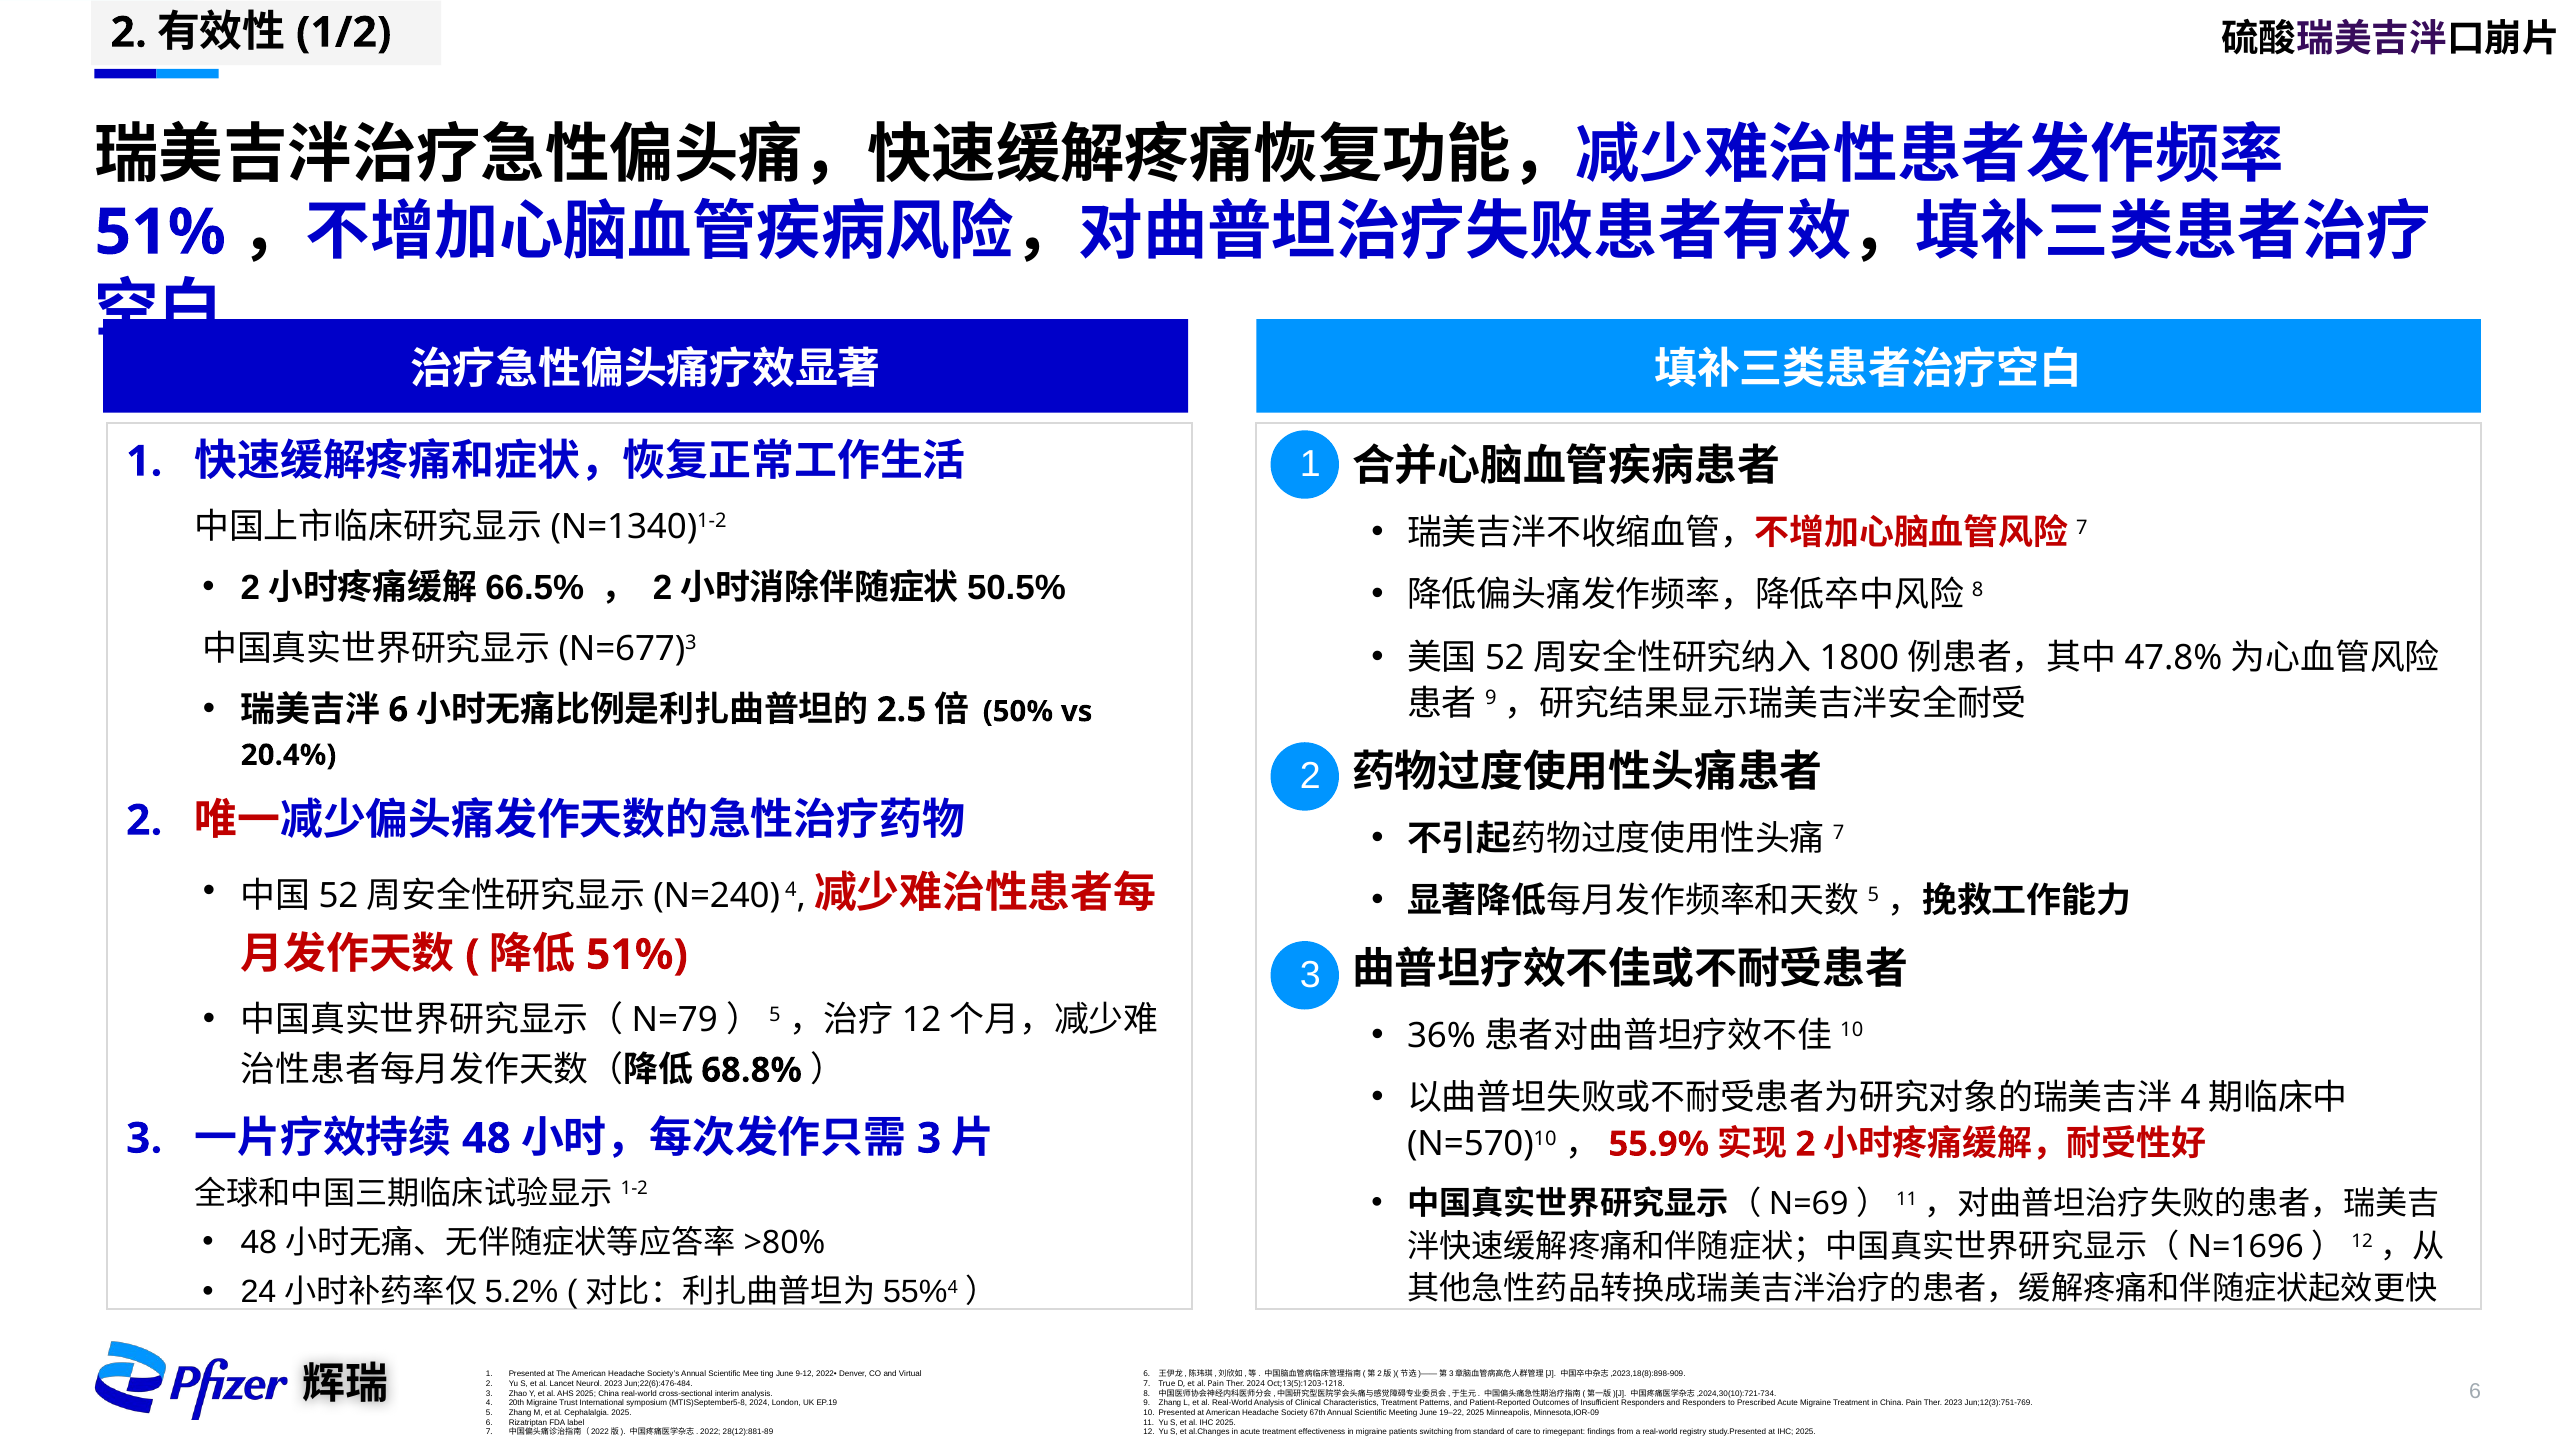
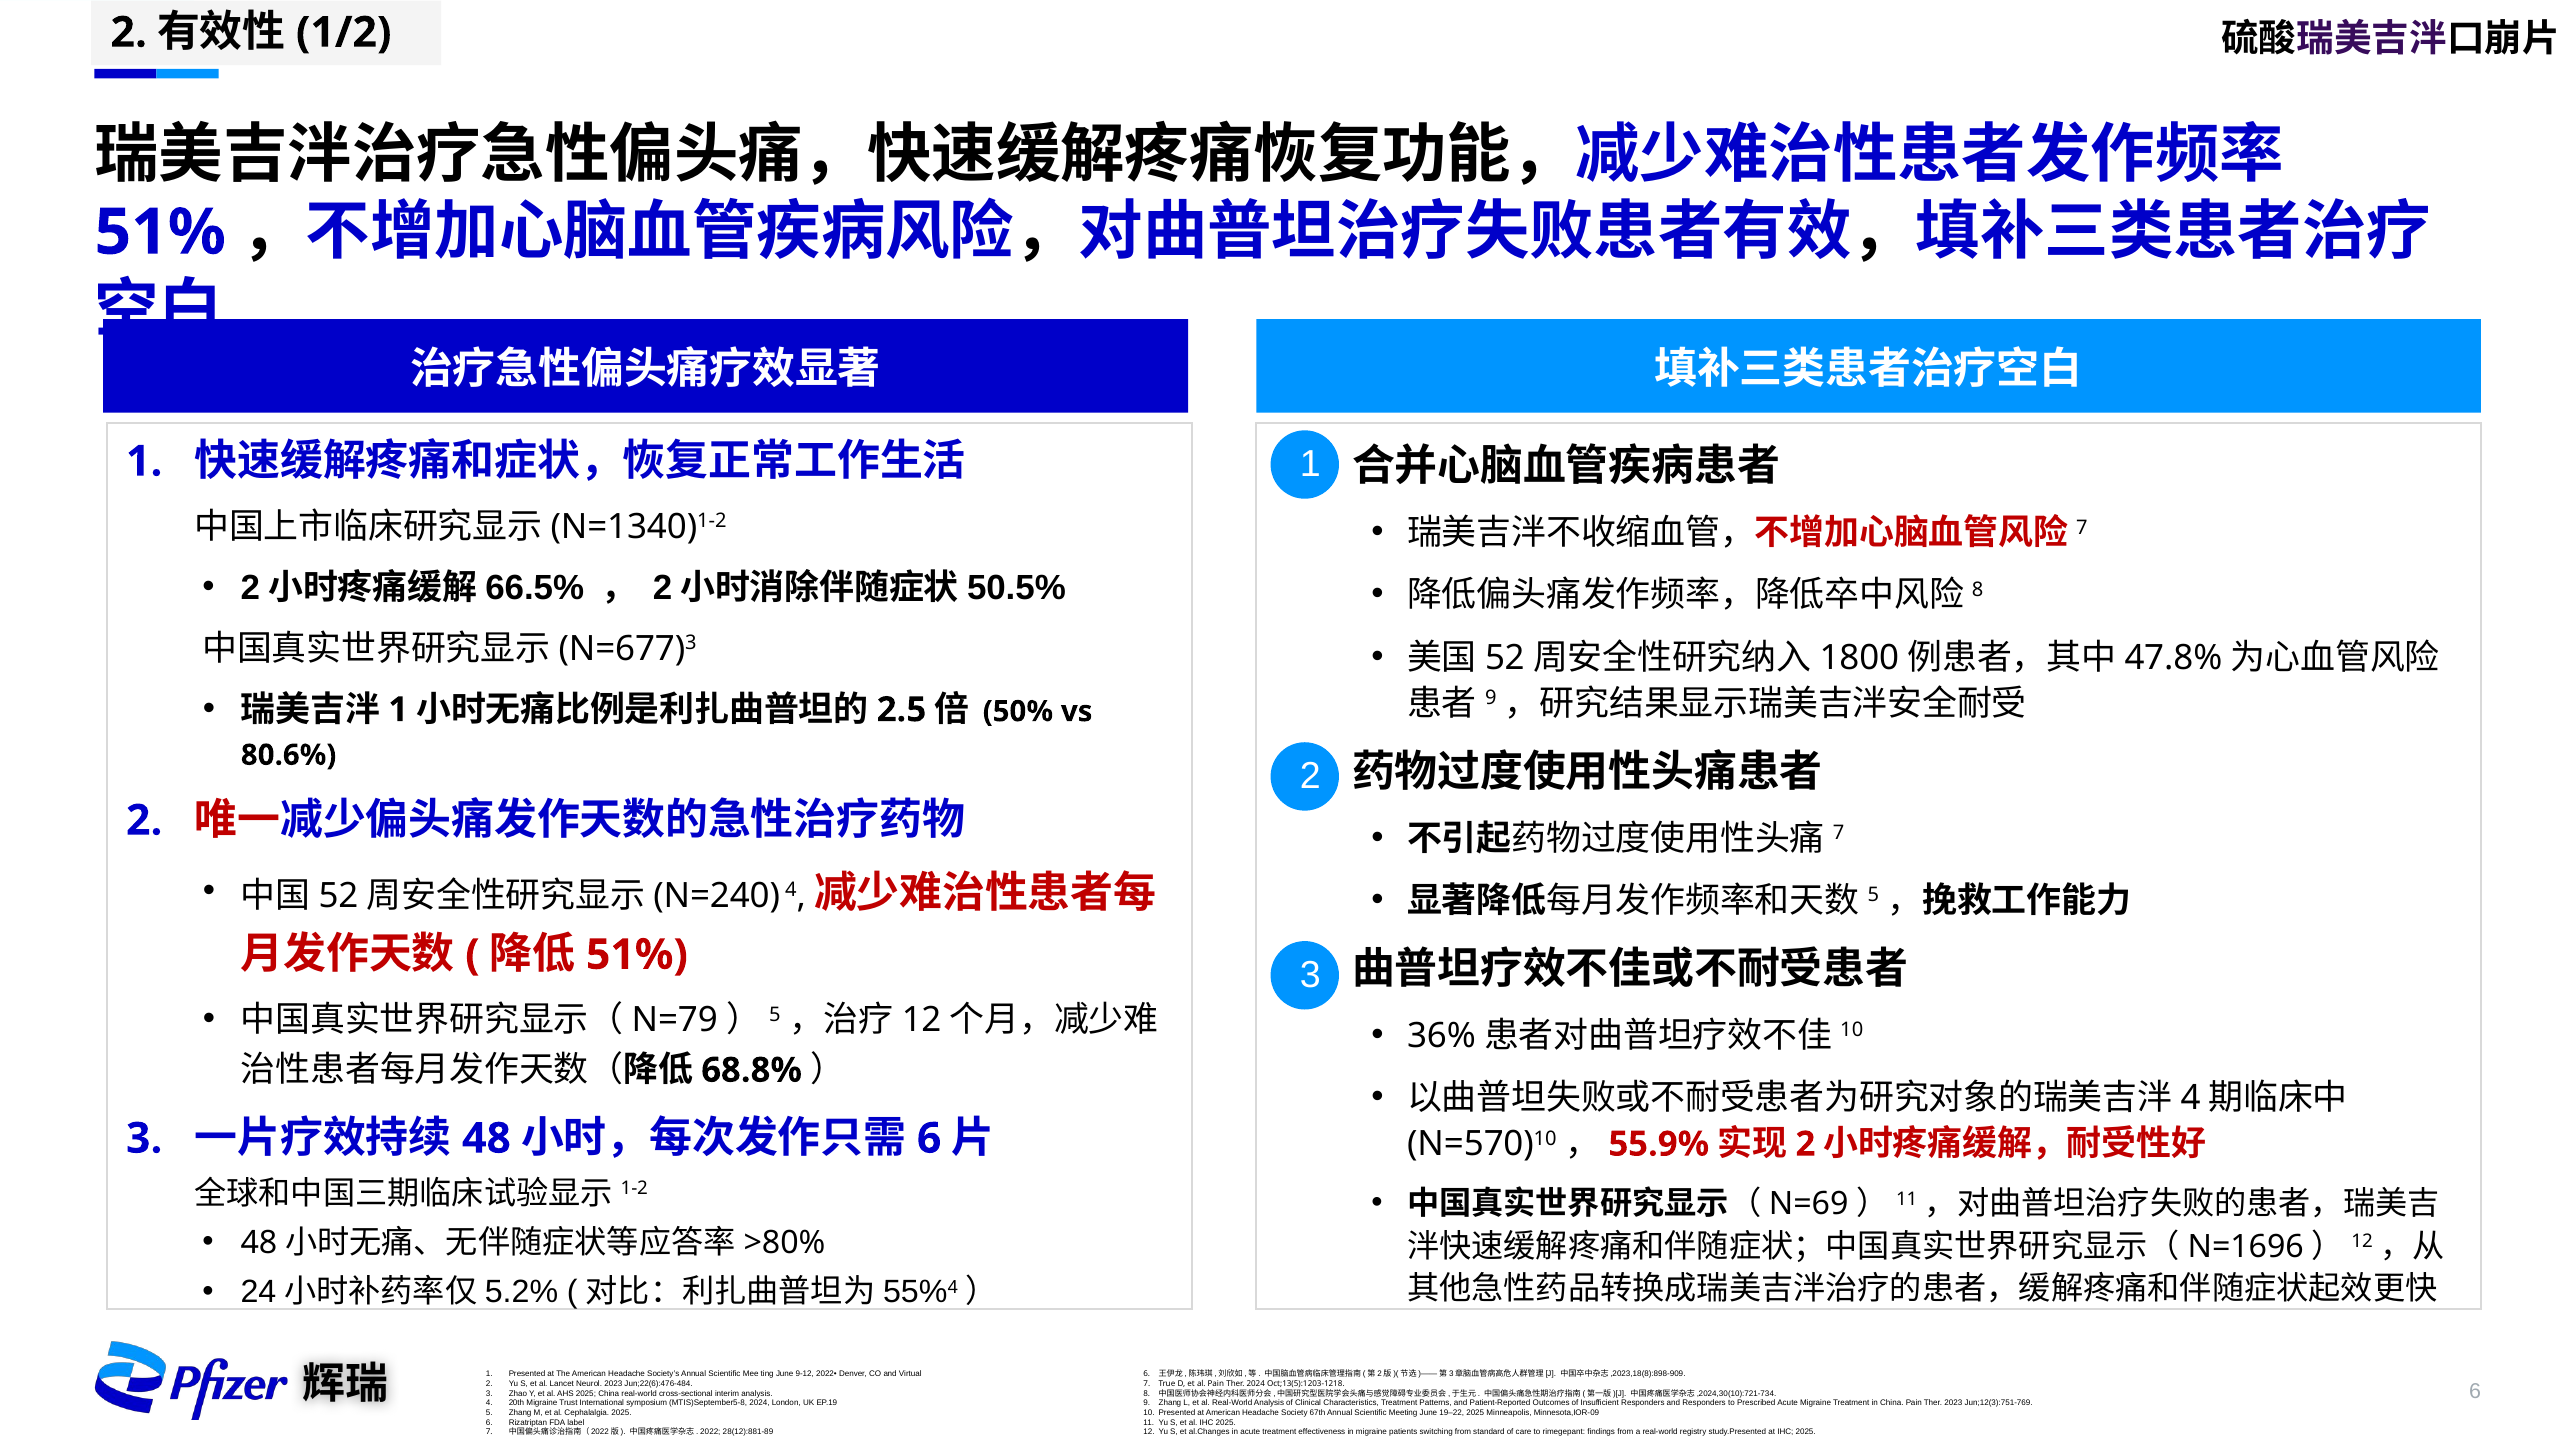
6 at (398, 710): 6 -> 1
20.4%: 20.4% -> 80.6%
3 at (929, 1138): 3 -> 6
